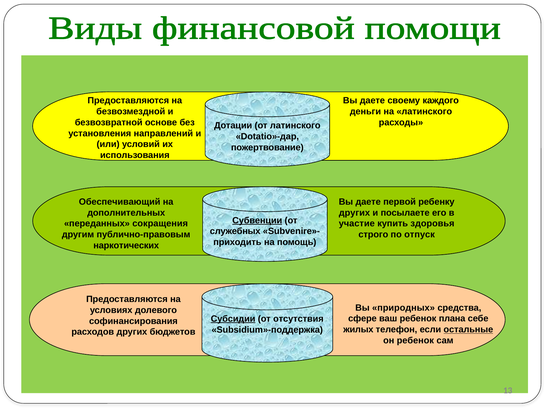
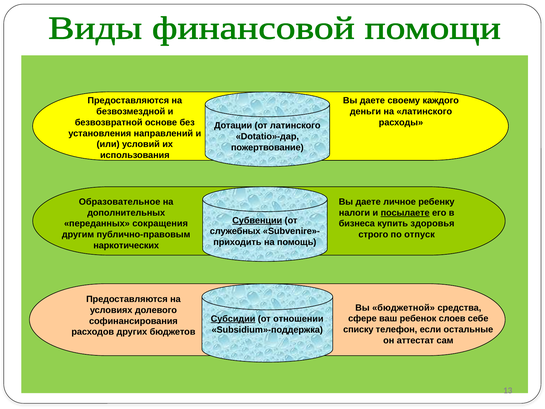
Обеспечивающий: Обеспечивающий -> Образовательное
первой: первой -> личное
других at (354, 213): других -> налоги
посылаете underline: none -> present
участие: участие -> бизнеса
природных: природных -> бюджетной
плана: плана -> слоев
отсутствия: отсутствия -> отношении
жилых: жилых -> списку
остальные underline: present -> none
он ребенок: ребенок -> аттестат
